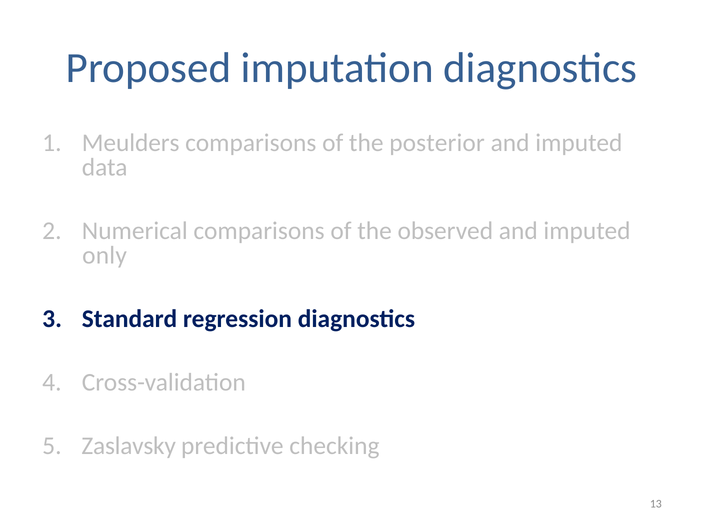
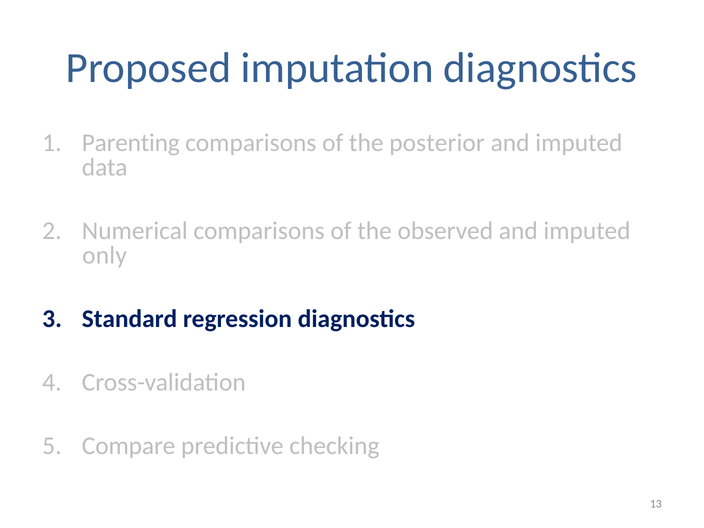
Meulders: Meulders -> Parenting
Zaslavsky: Zaslavsky -> Compare
